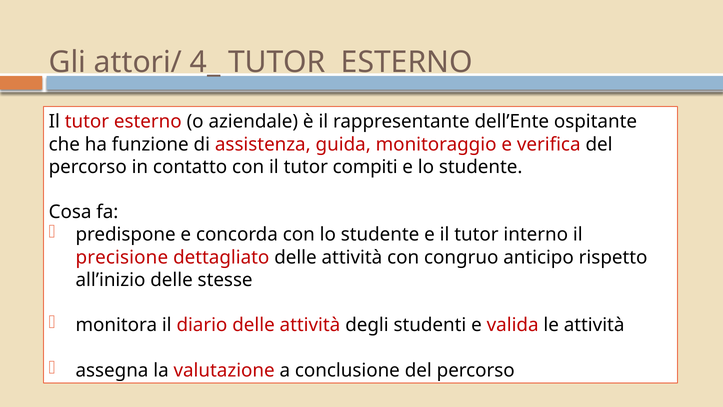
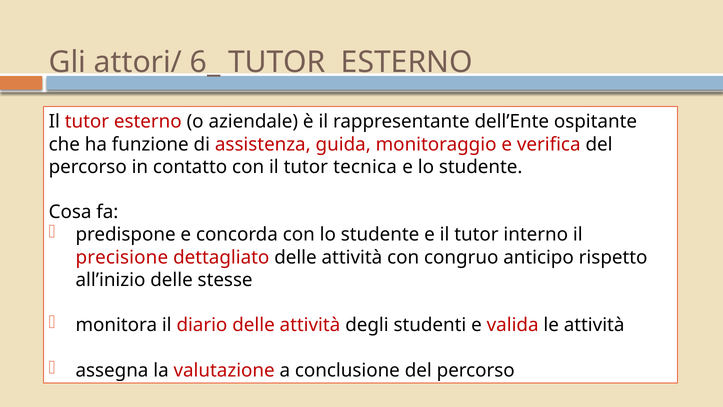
4_: 4_ -> 6_
compiti: compiti -> tecnica
